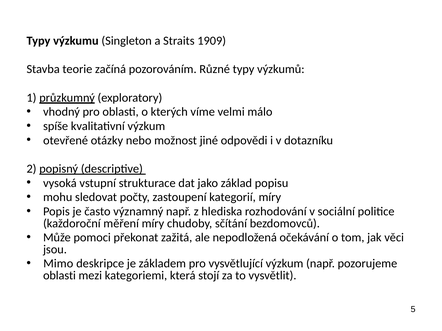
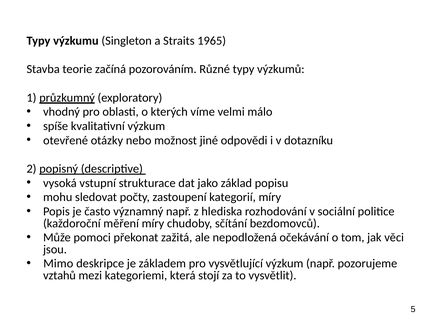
1909: 1909 -> 1965
oblasti at (59, 276): oblasti -> vztahů
